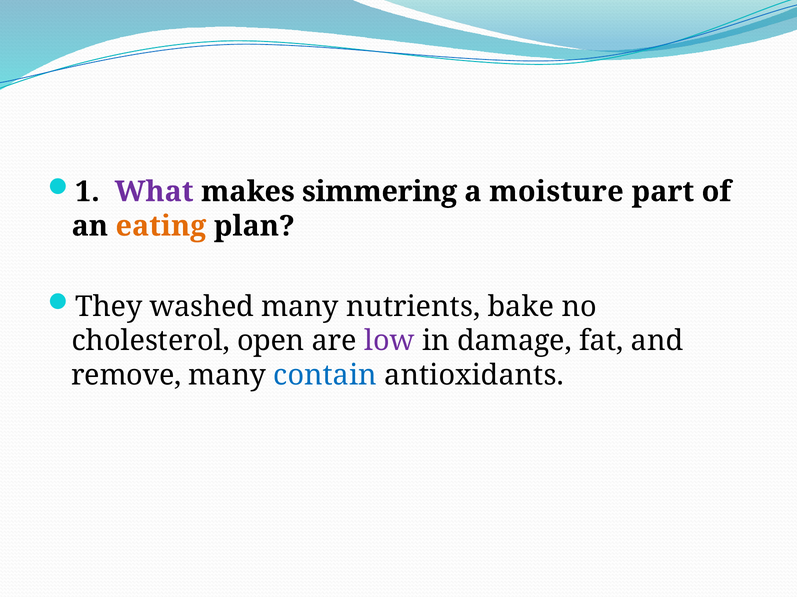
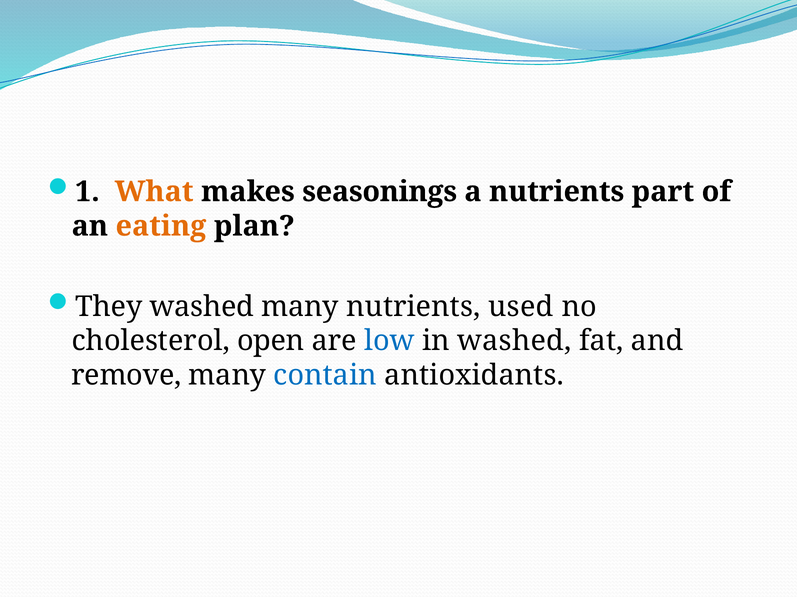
What colour: purple -> orange
simmering: simmering -> seasonings
a moisture: moisture -> nutrients
bake: bake -> used
low colour: purple -> blue
in damage: damage -> washed
